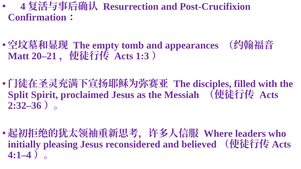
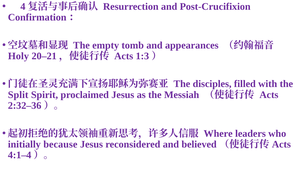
Matt: Matt -> Holy
pleasing: pleasing -> because
